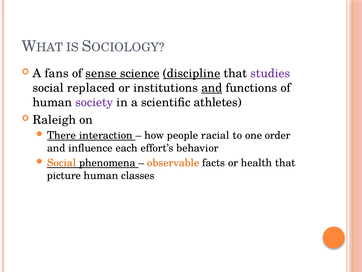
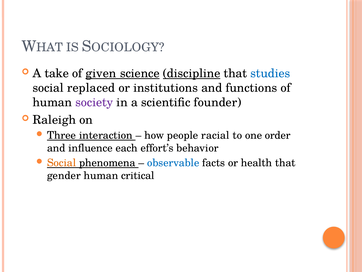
fans: fans -> take
sense: sense -> given
studies colour: purple -> blue
and at (212, 88) underline: present -> none
athletes: athletes -> founder
There: There -> Three
observable colour: orange -> blue
picture: picture -> gender
classes: classes -> critical
